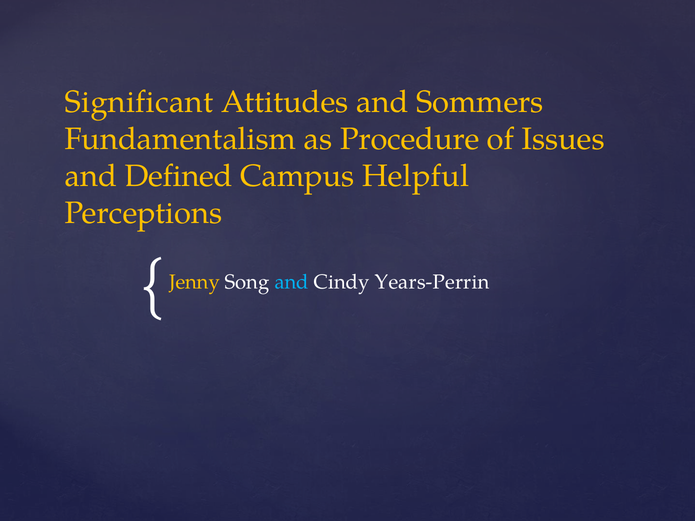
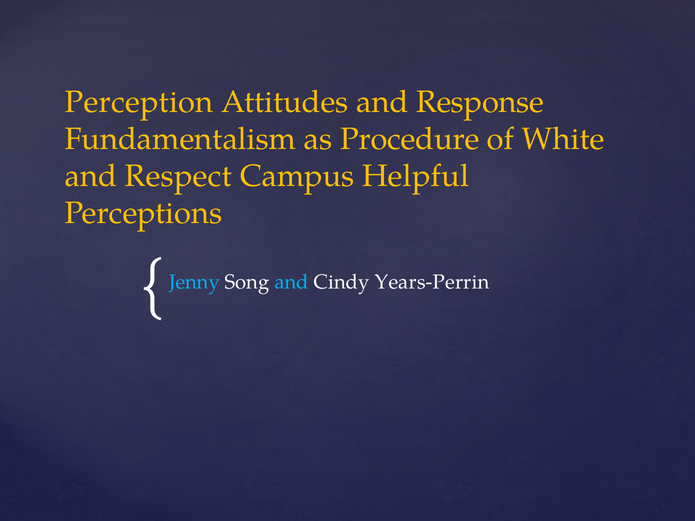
Significant: Significant -> Perception
Sommers: Sommers -> Response
Issues: Issues -> White
Defined: Defined -> Respect
Jenny colour: yellow -> light blue
